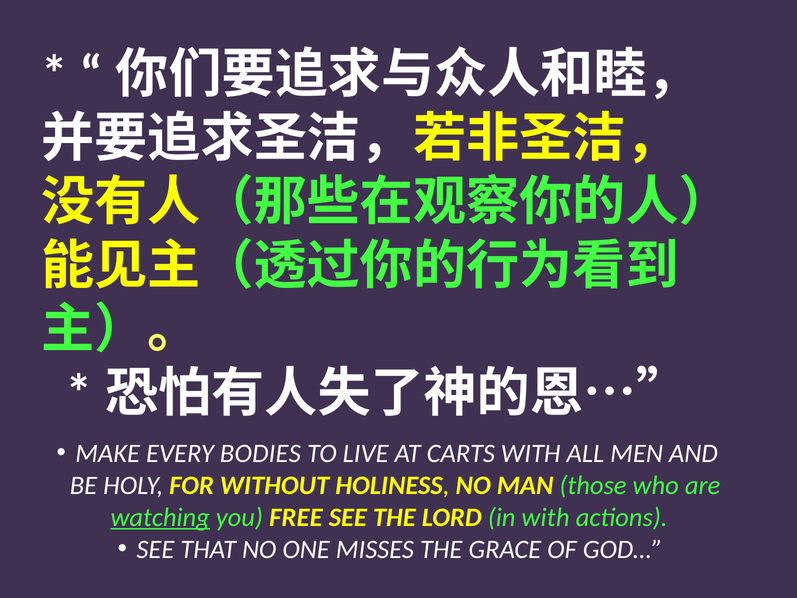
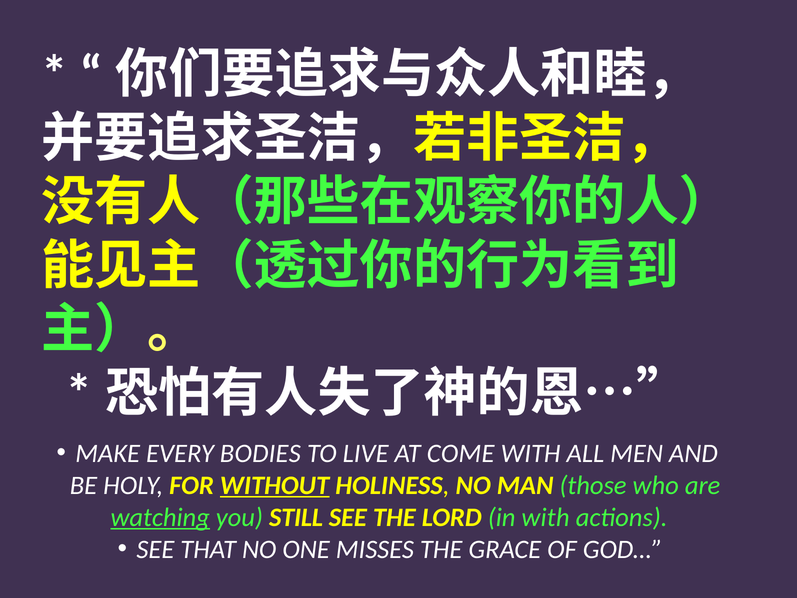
CARTS: CARTS -> COME
WITHOUT underline: none -> present
FREE: FREE -> STILL
